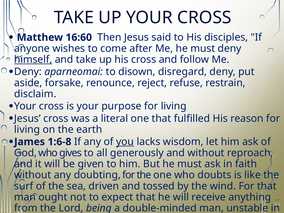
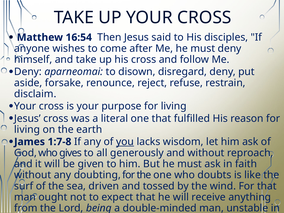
16:60: 16:60 -> 16:54
himself underline: present -> none
1:6-8: 1:6-8 -> 1:7-8
